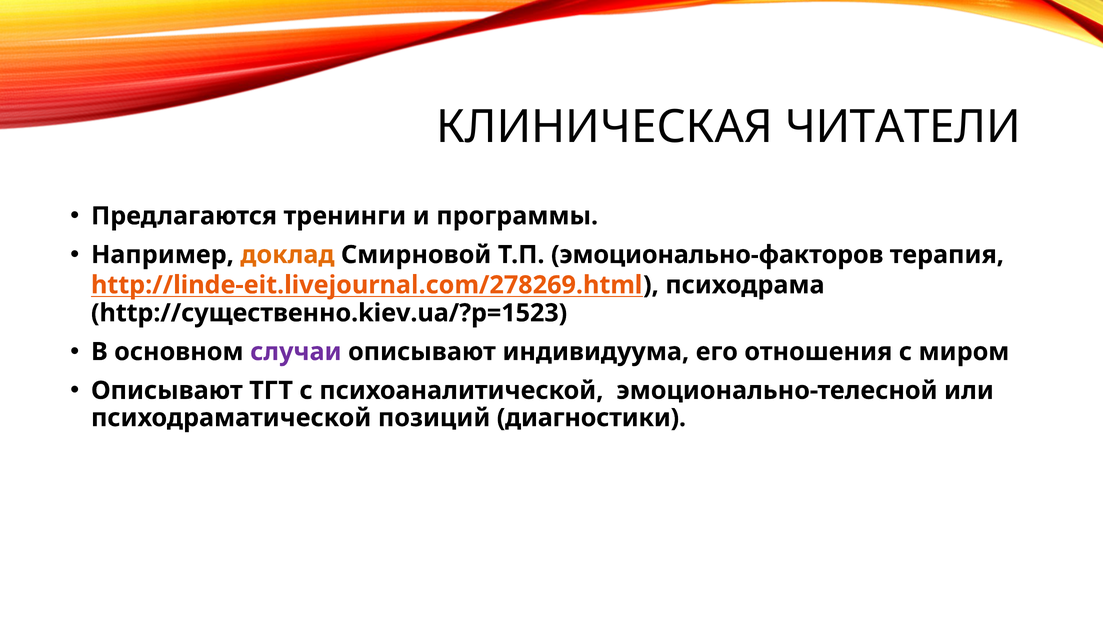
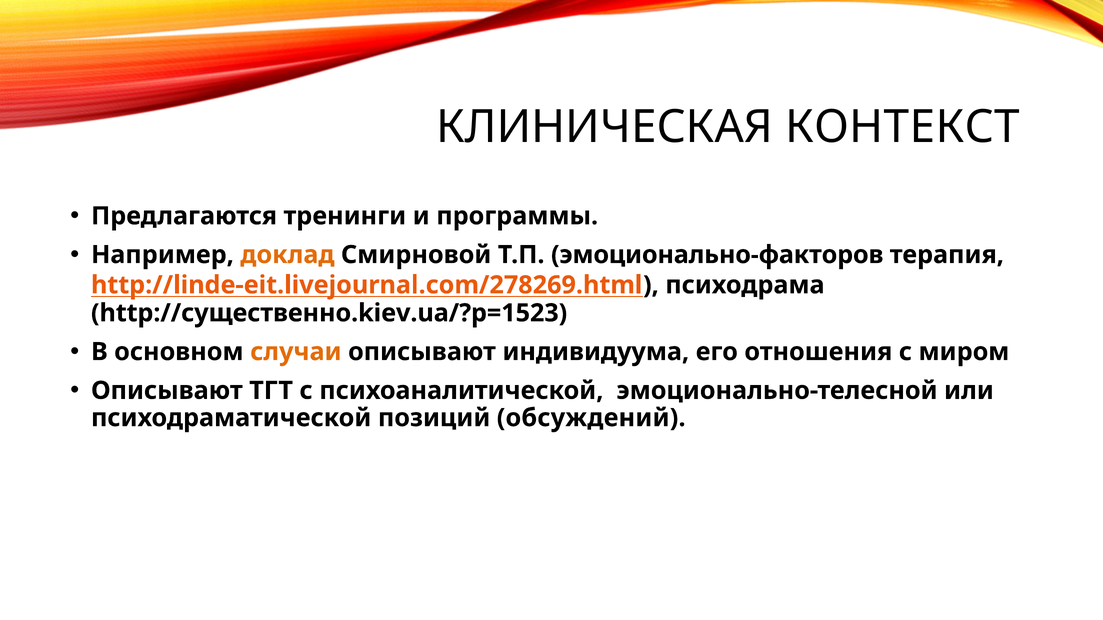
ЧИТАТЕЛИ: ЧИТАТЕЛИ -> КОНТЕКСТ
случаи colour: purple -> orange
диагностики: диагностики -> обсуждений
